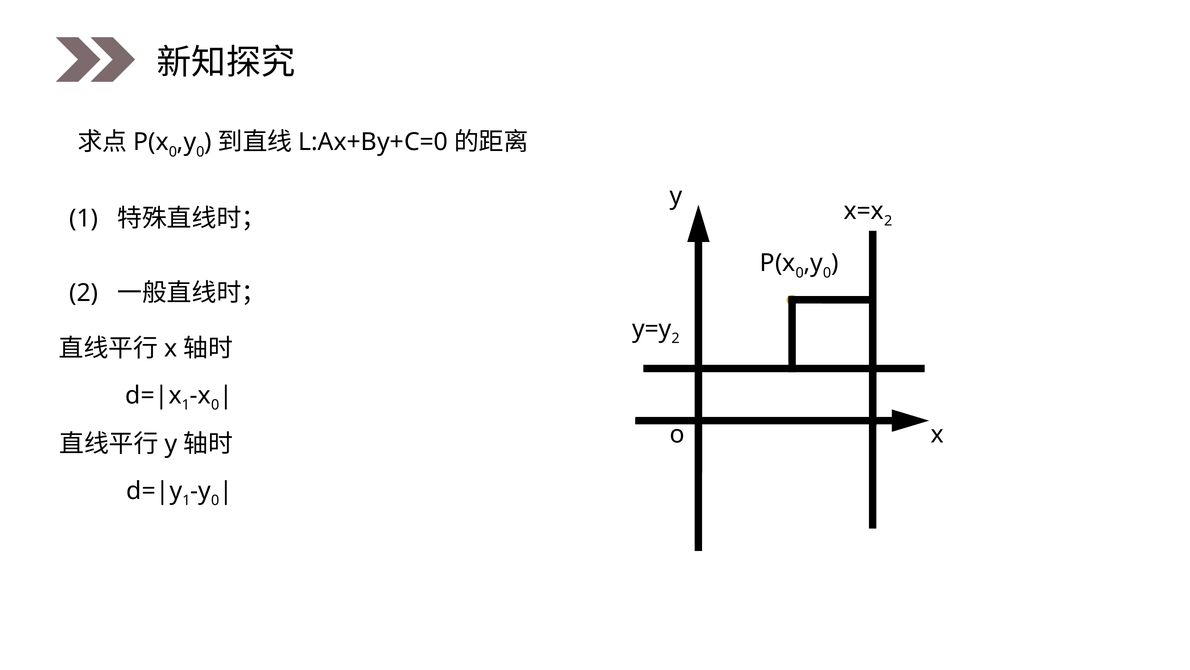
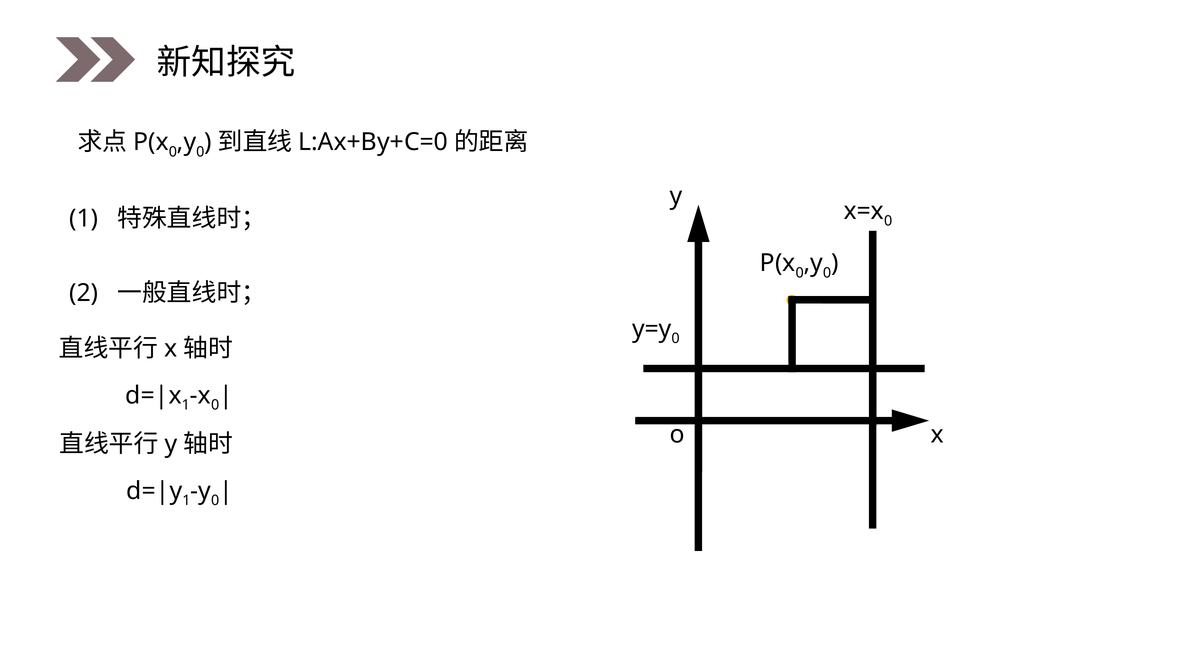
2 at (888, 221): 2 -> 0
2 at (676, 338): 2 -> 0
